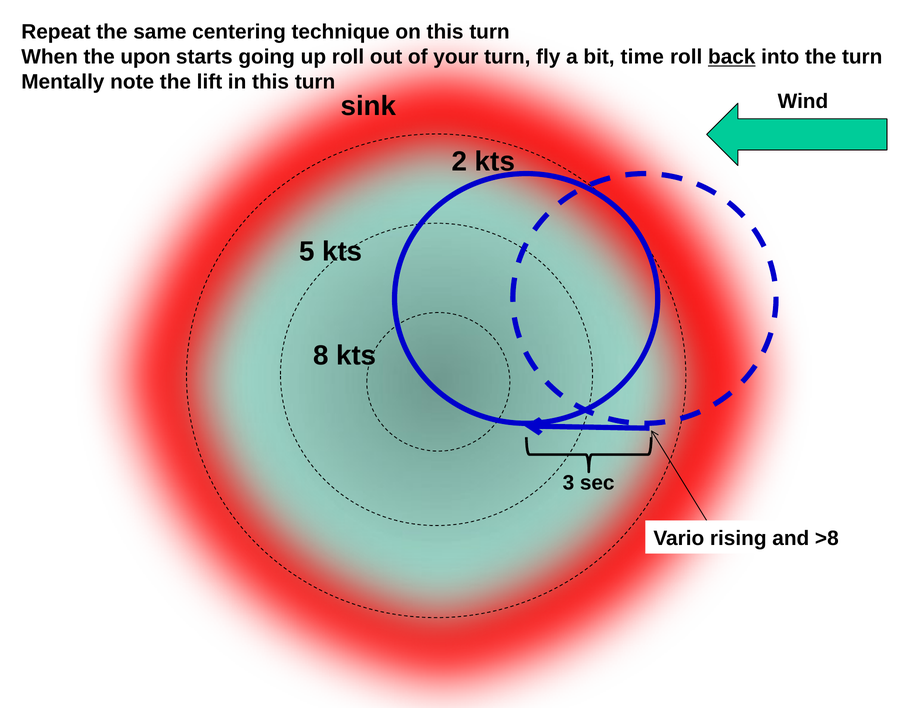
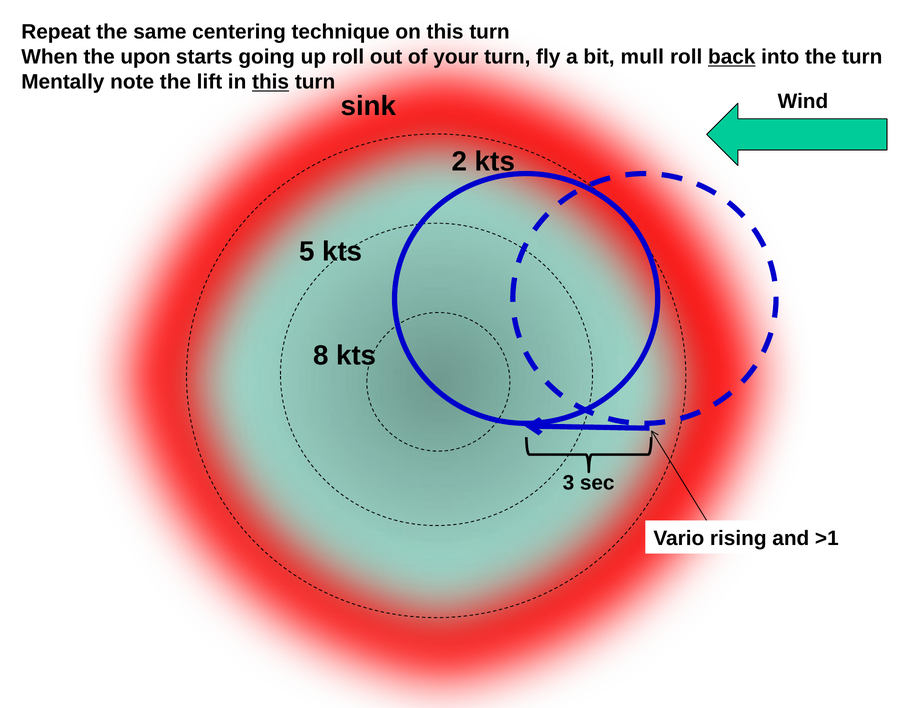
time: time -> mull
this at (271, 82) underline: none -> present
>8: >8 -> >1
